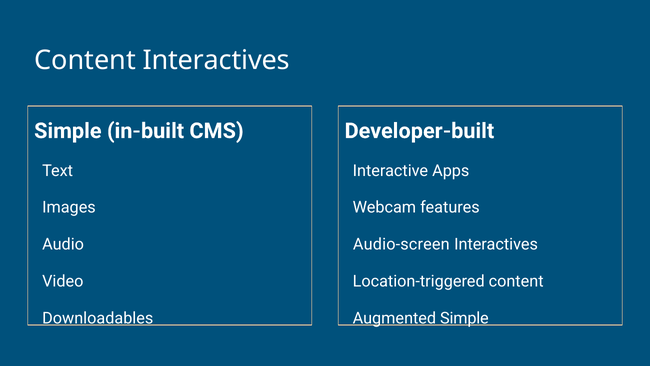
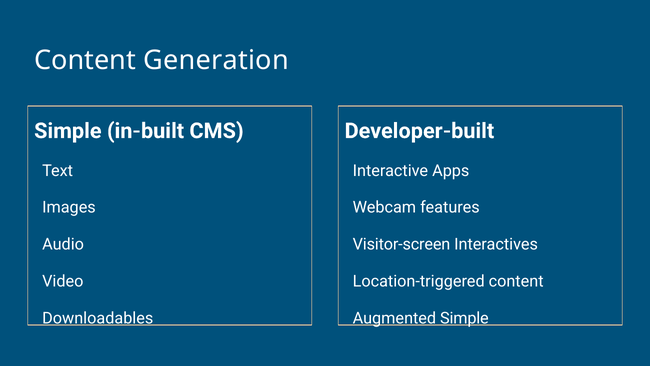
Content Interactives: Interactives -> Generation
Audio-screen: Audio-screen -> Visitor-screen
